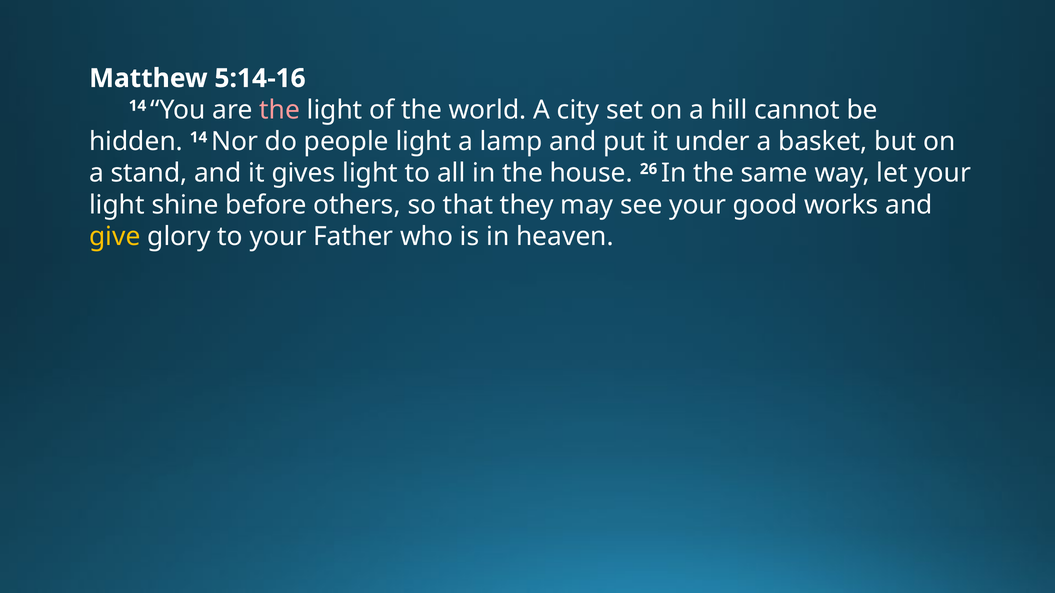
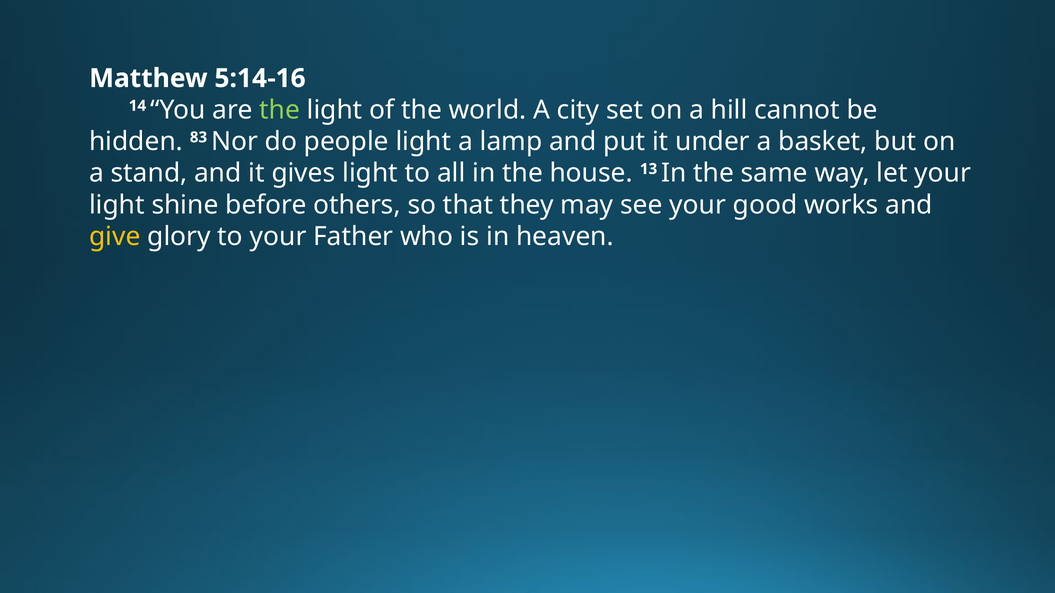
the at (280, 110) colour: pink -> light green
hidden 14: 14 -> 83
26: 26 -> 13
